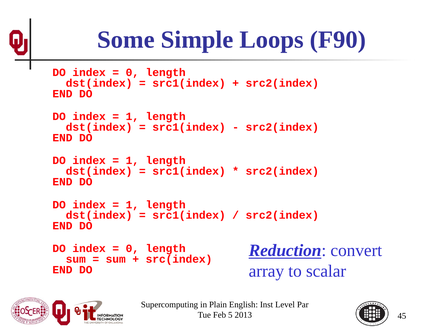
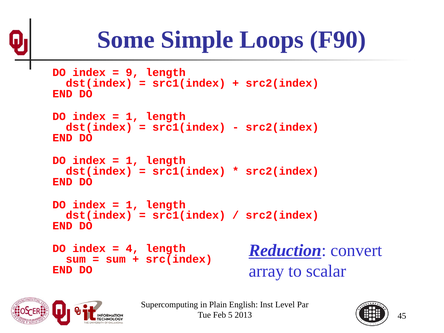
0 at (132, 72): 0 -> 9
0 at (132, 248): 0 -> 4
